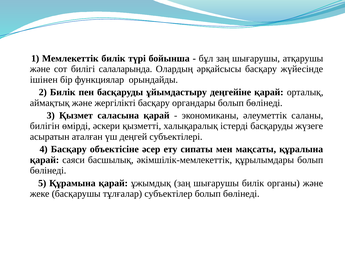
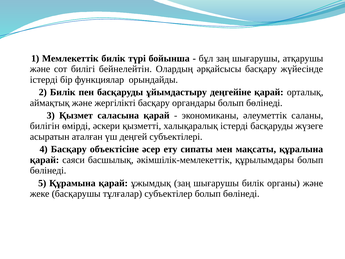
салаларында: салаларында -> бейнелейтін
ішінен at (44, 80): ішінен -> істерді
